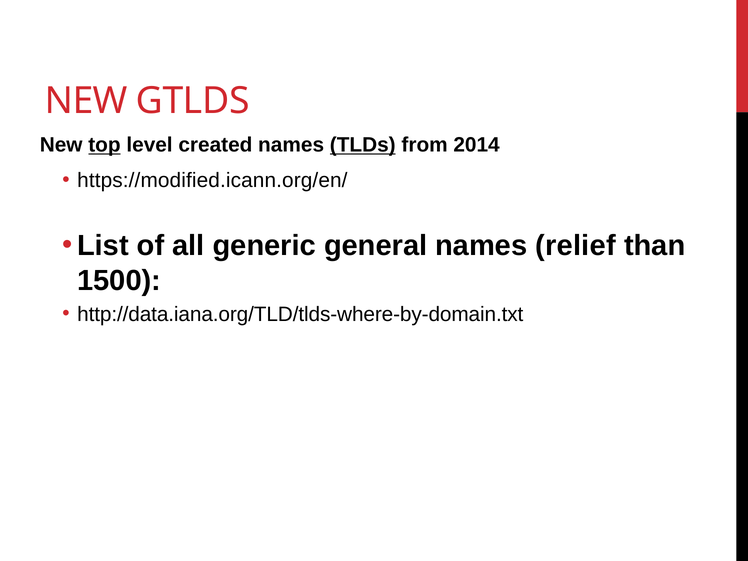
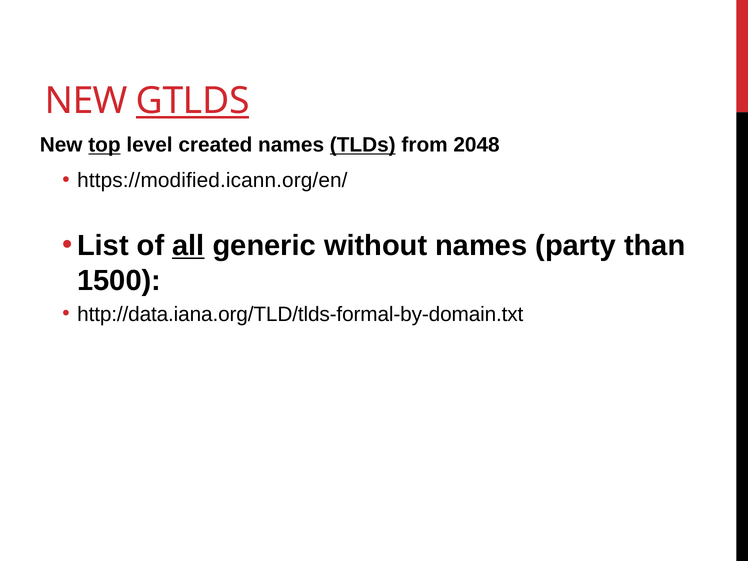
GTLDS underline: none -> present
2014: 2014 -> 2048
all underline: none -> present
general: general -> without
relief: relief -> party
http://data.iana.org/TLD/tlds-where-by-domain.txt: http://data.iana.org/TLD/tlds-where-by-domain.txt -> http://data.iana.org/TLD/tlds-formal-by-domain.txt
